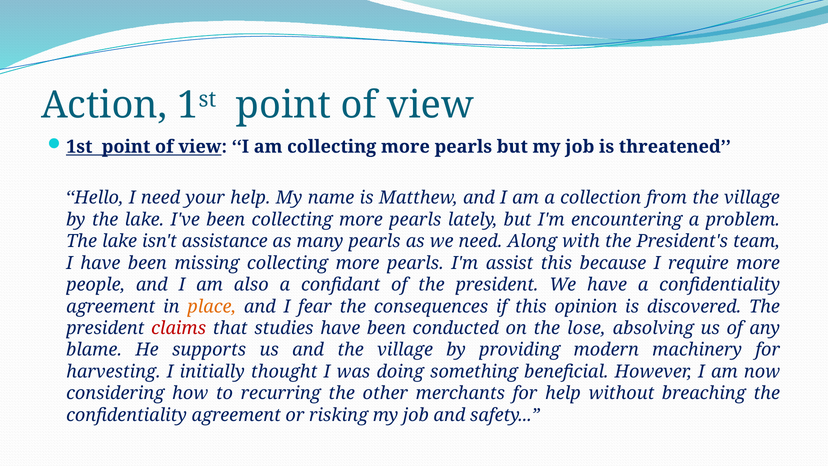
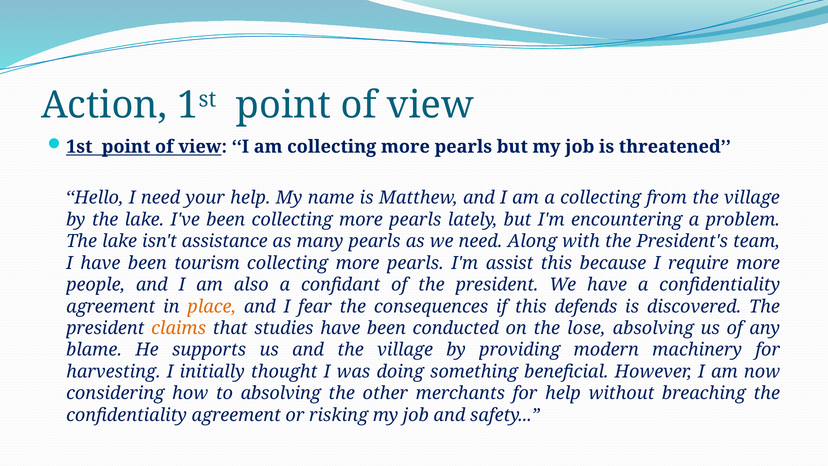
a collection: collection -> collecting
missing: missing -> tourism
opinion: opinion -> defends
claims colour: red -> orange
to recurring: recurring -> absolving
